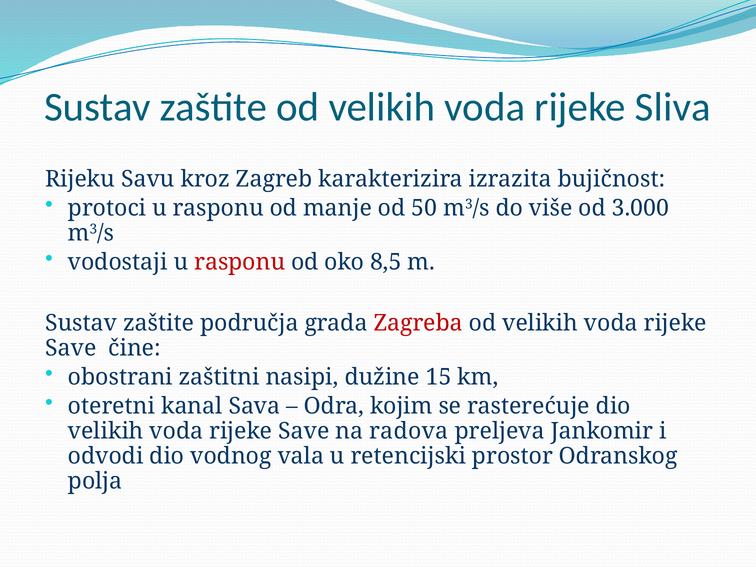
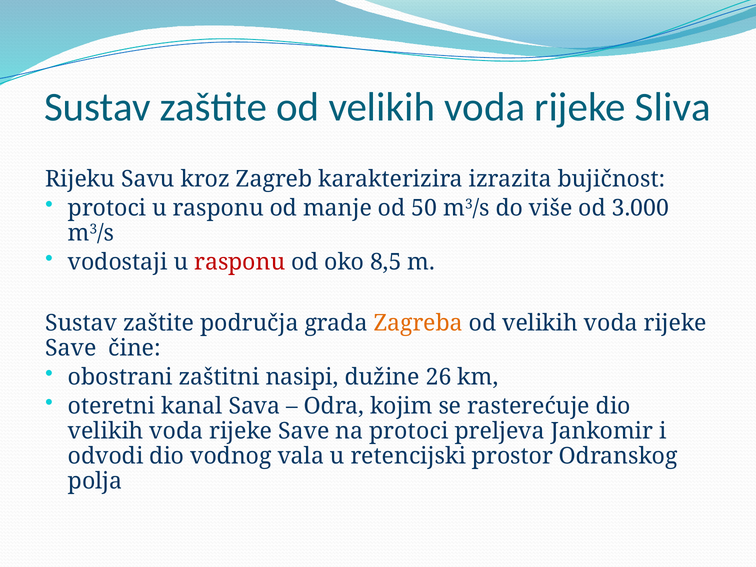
Zagreba colour: red -> orange
15: 15 -> 26
na radova: radova -> protoci
